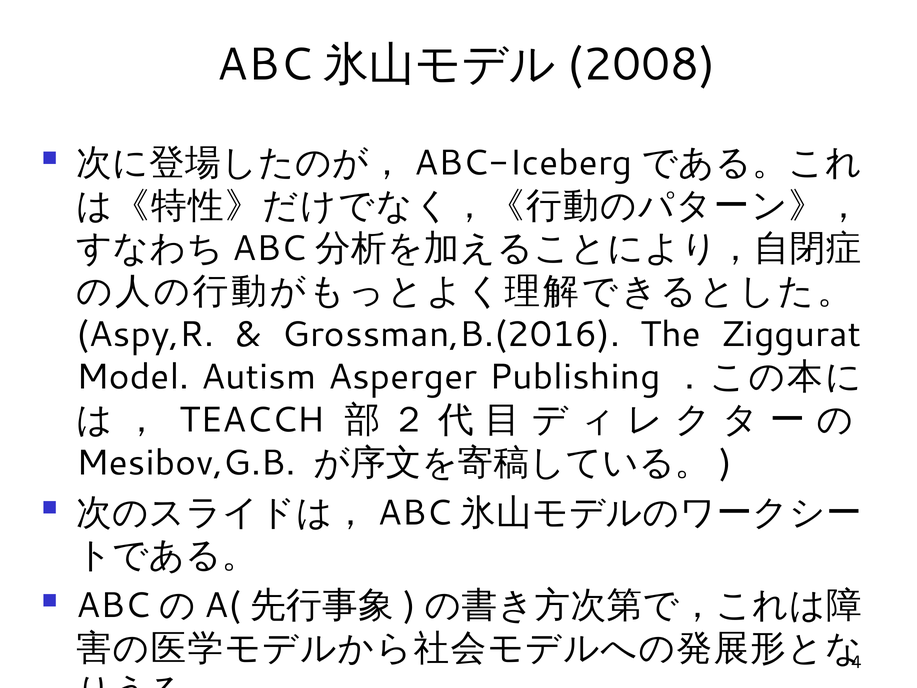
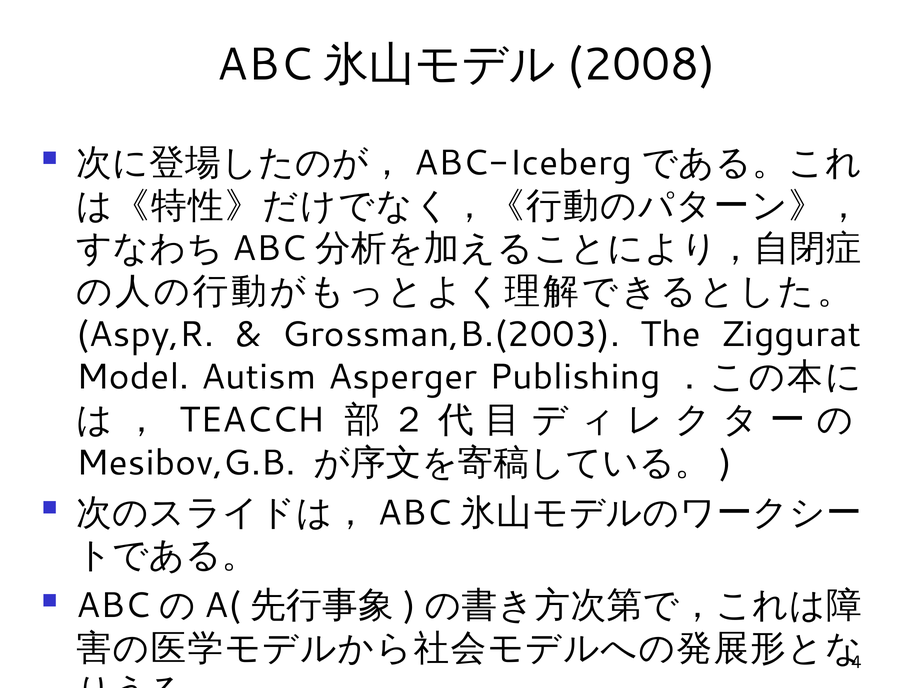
Grossman,B.(2016: Grossman,B.(2016 -> Grossman,B.(2003
